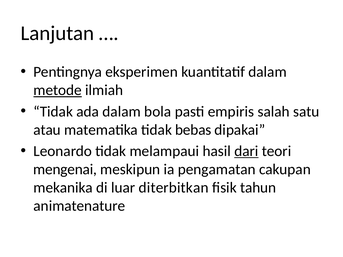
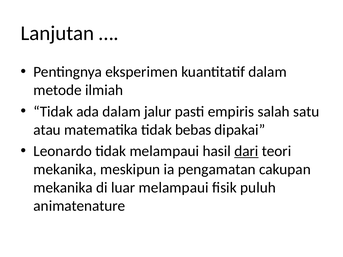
metode underline: present -> none
bola: bola -> jalur
mengenai at (65, 170): mengenai -> mekanika
luar diterbitkan: diterbitkan -> melampaui
tahun: tahun -> puluh
